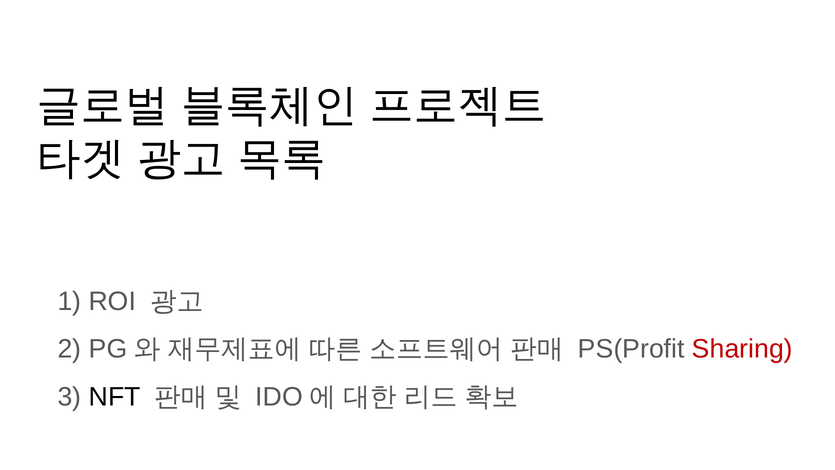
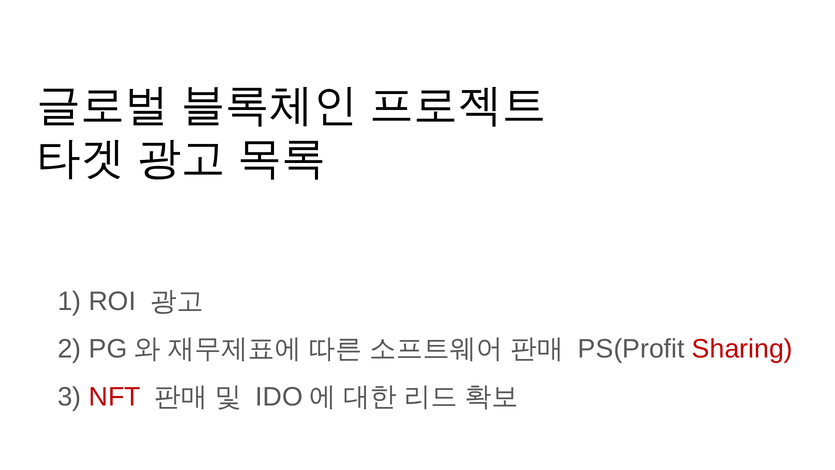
NFT colour: black -> red
